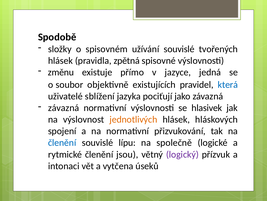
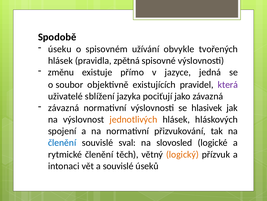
složky: složky -> úseku
užívání souvislé: souvislé -> obvykle
která colour: blue -> purple
lípu: lípu -> sval
společně: společně -> slovosled
jsou: jsou -> těch
logický colour: purple -> orange
a vytčena: vytčena -> souvislé
